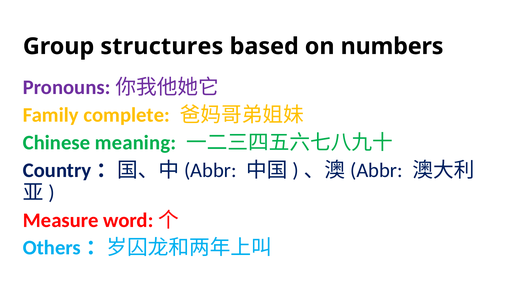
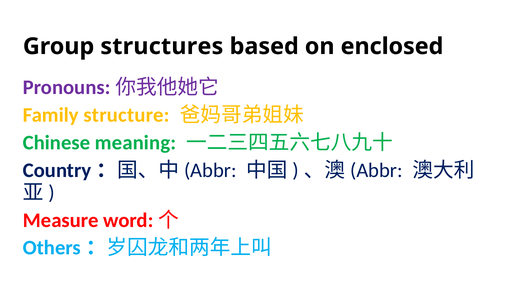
numbers: numbers -> enclosed
complete: complete -> structure
